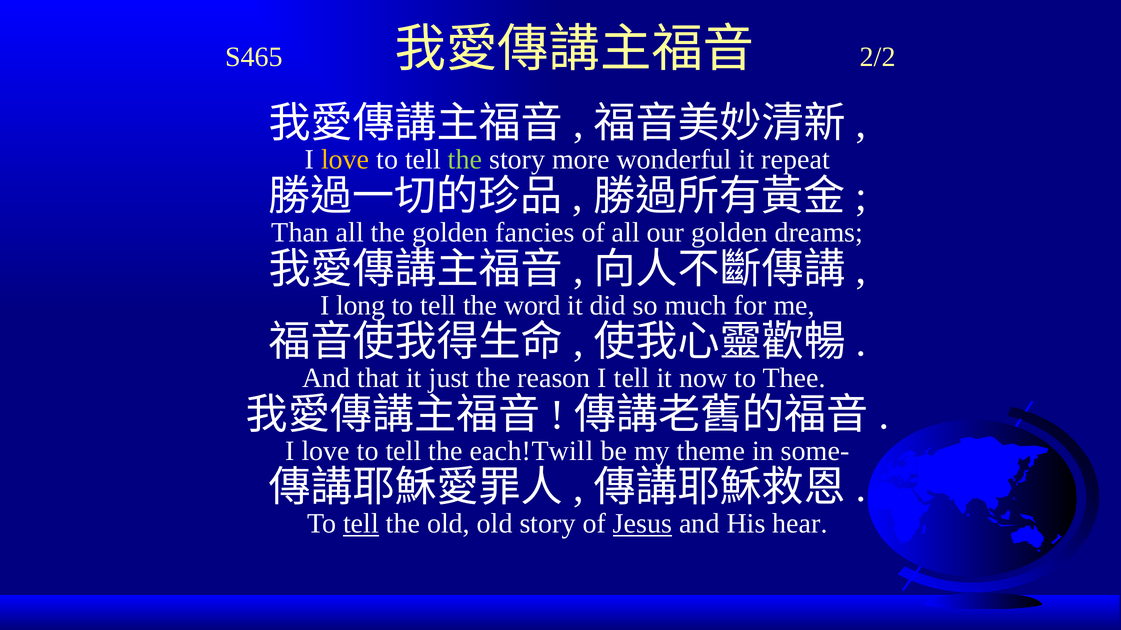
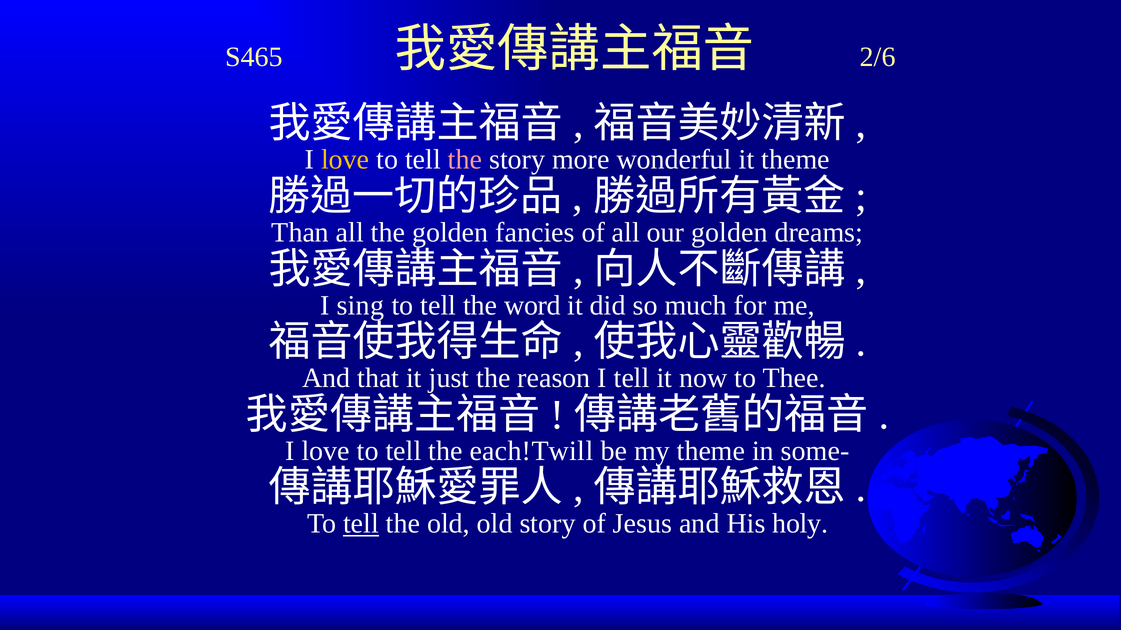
2/2: 2/2 -> 2/6
the at (465, 160) colour: light green -> pink
it repeat: repeat -> theme
long: long -> sing
Jesus underline: present -> none
hear: hear -> holy
